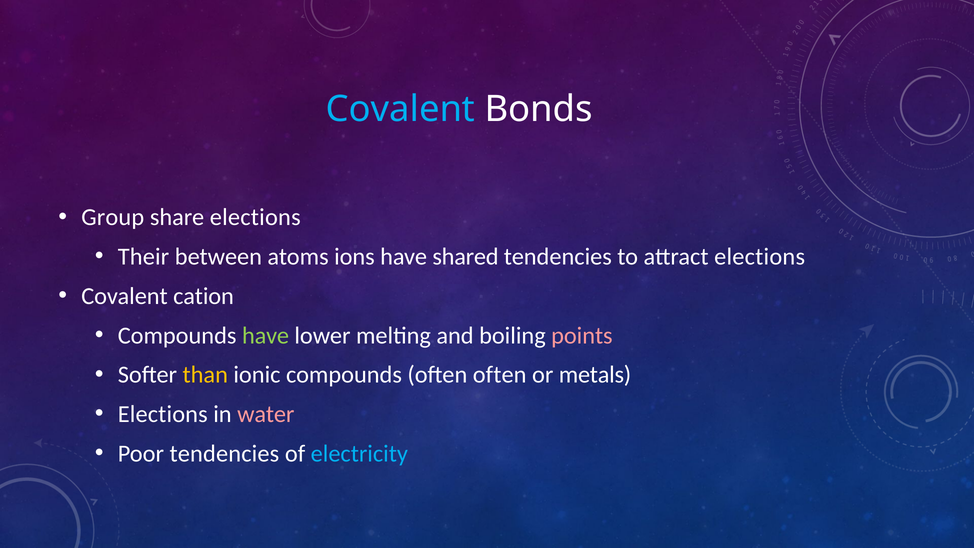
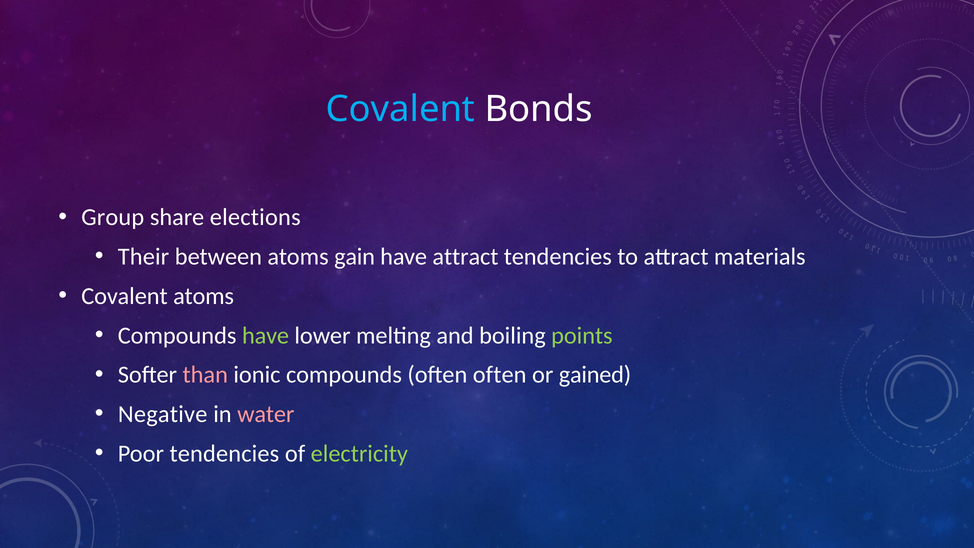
ions: ions -> gain
have shared: shared -> attract
attract elections: elections -> materials
Covalent cation: cation -> atoms
points colour: pink -> light green
than colour: yellow -> pink
metals: metals -> gained
Elections at (163, 414): Elections -> Negative
electricity colour: light blue -> light green
